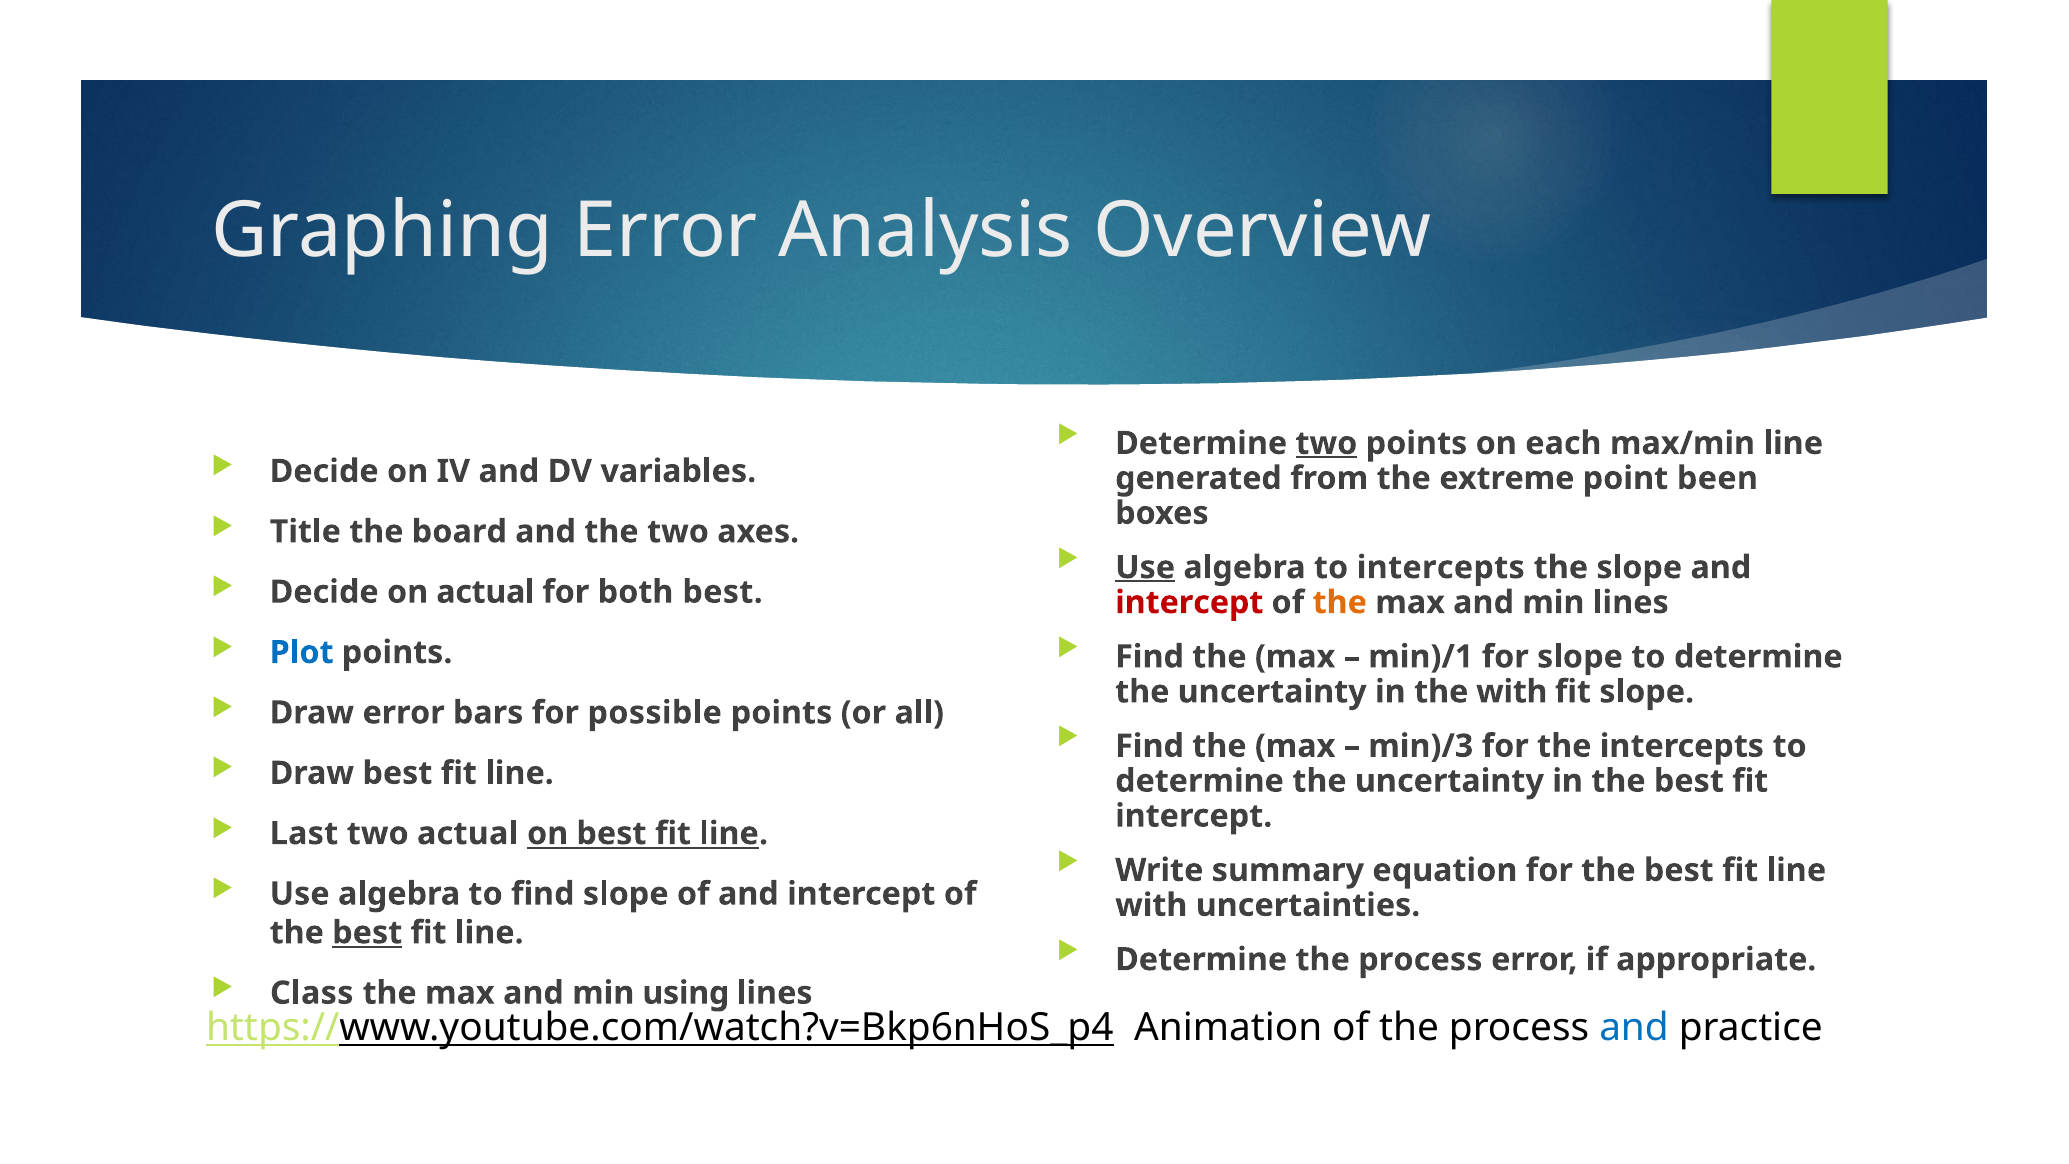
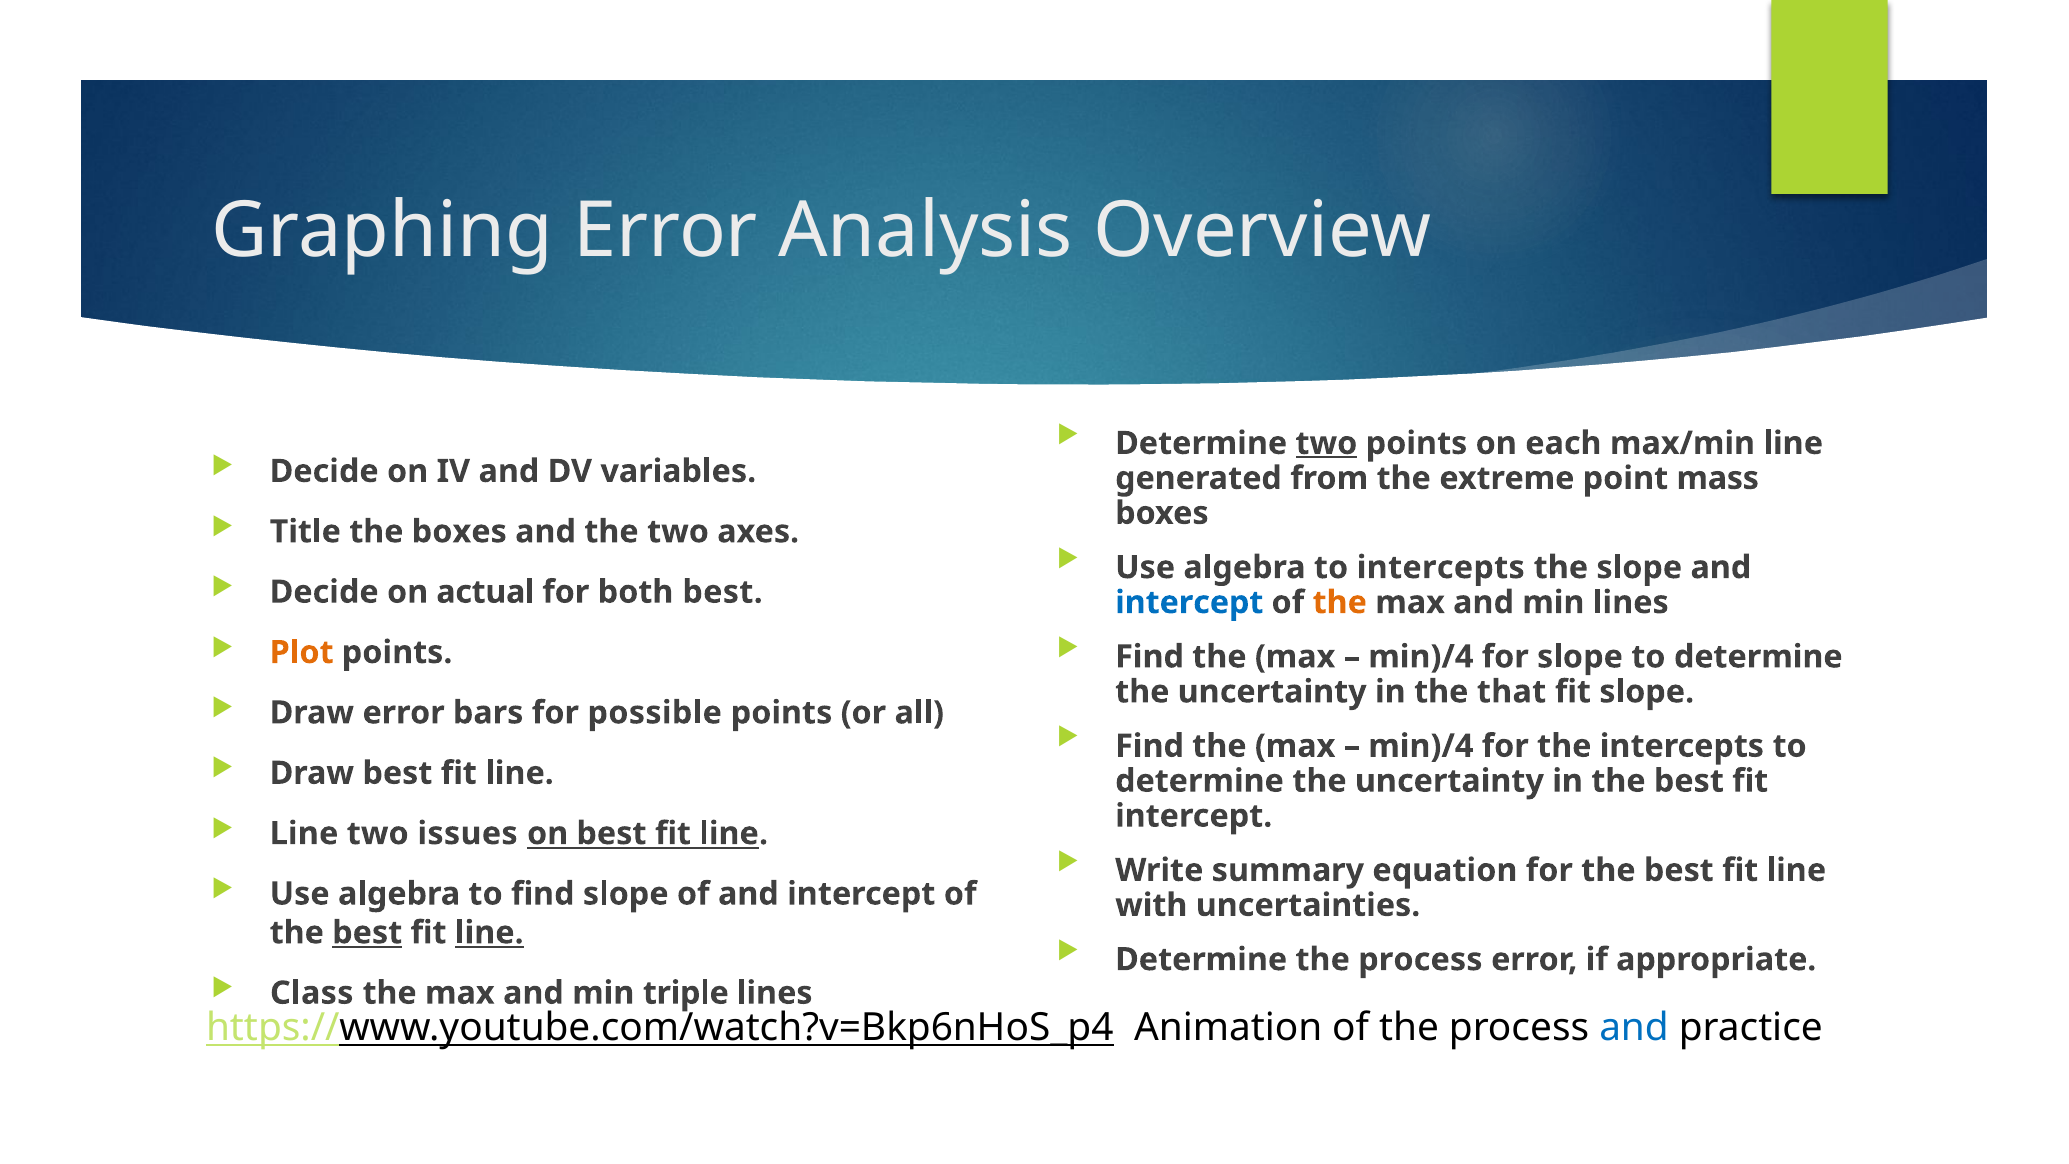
been: been -> mass
the board: board -> boxes
Use at (1145, 567) underline: present -> none
intercept at (1189, 602) colour: red -> blue
Plot colour: blue -> orange
min)/1 at (1421, 657): min)/1 -> min)/4
the with: with -> that
min)/3 at (1421, 746): min)/3 -> min)/4
Last at (304, 833): Last -> Line
two actual: actual -> issues
line at (489, 933) underline: none -> present
using: using -> triple
